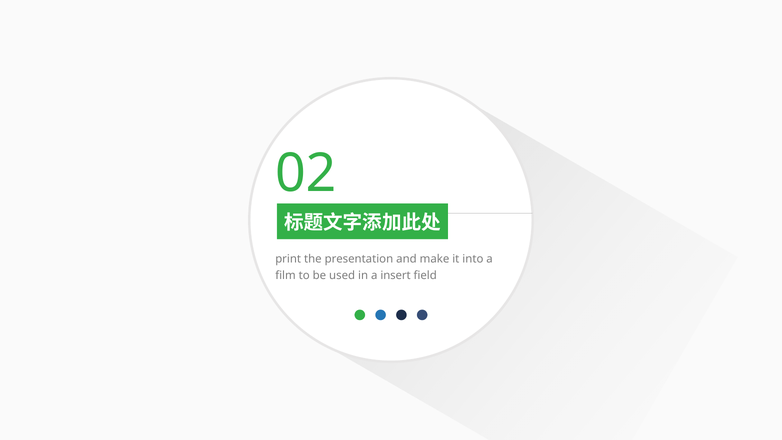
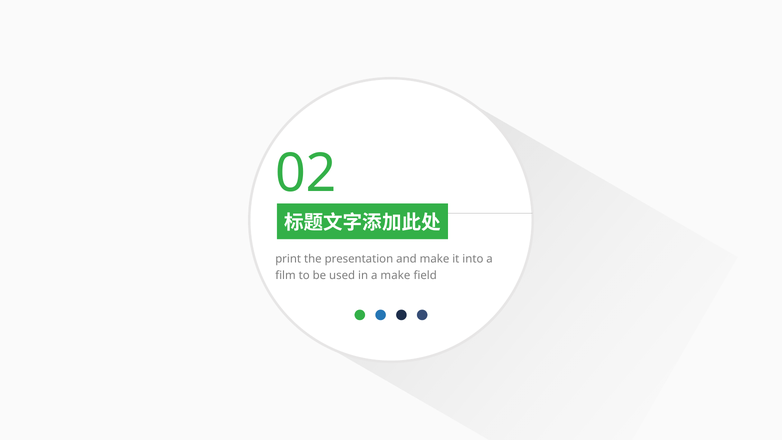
a insert: insert -> make
